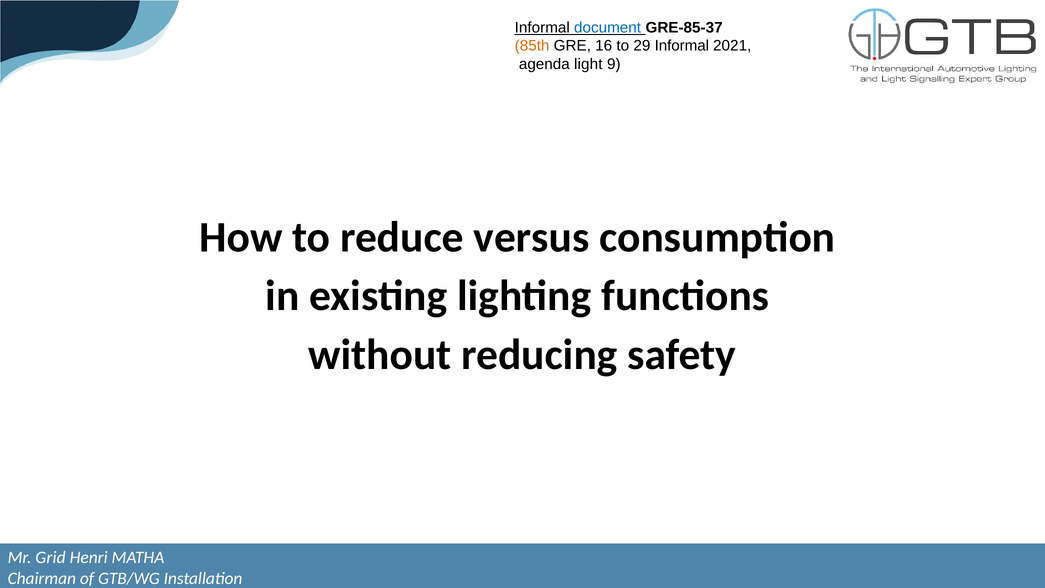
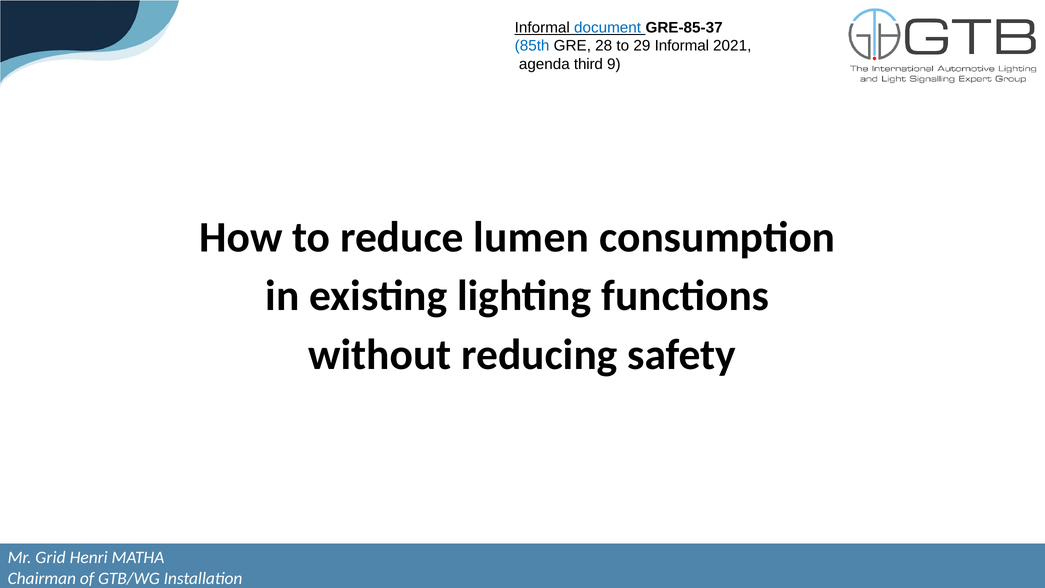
85th colour: orange -> blue
16: 16 -> 28
light: light -> third
versus: versus -> lumen
